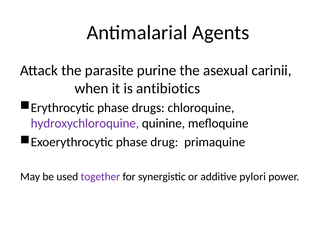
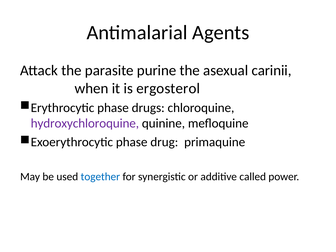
antibiotics: antibiotics -> ergosterol
together colour: purple -> blue
pylori: pylori -> called
